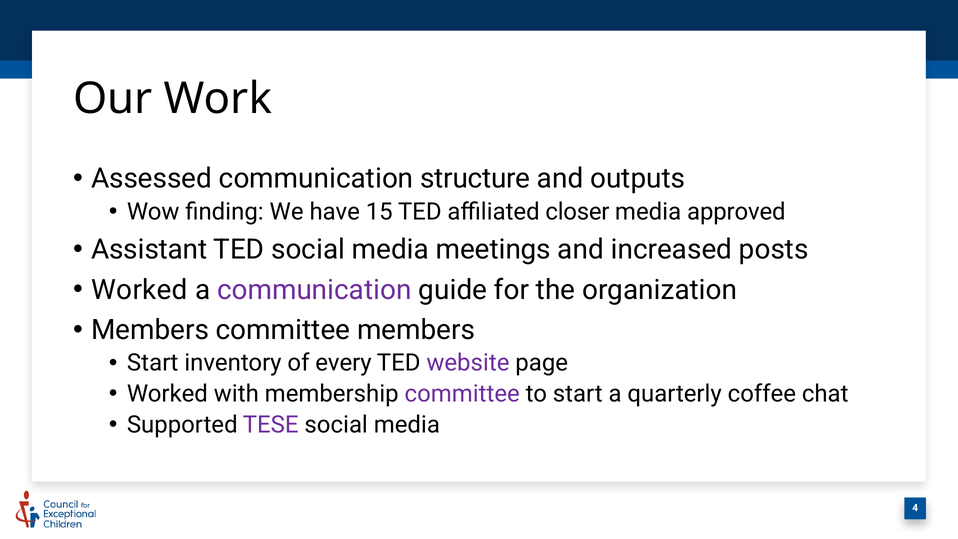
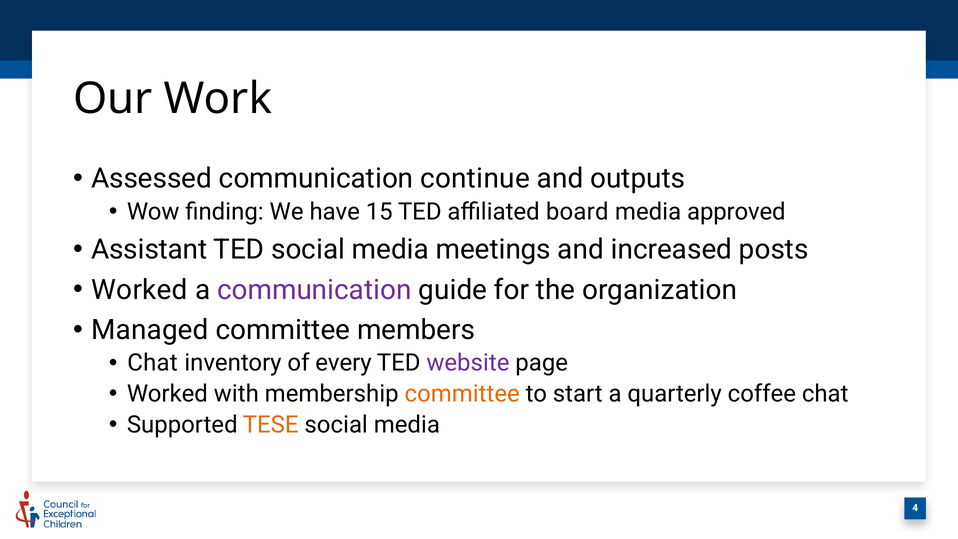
structure: structure -> continue
closer: closer -> board
Members at (150, 330): Members -> Managed
Start at (153, 363): Start -> Chat
committee at (462, 394) colour: purple -> orange
TESE colour: purple -> orange
